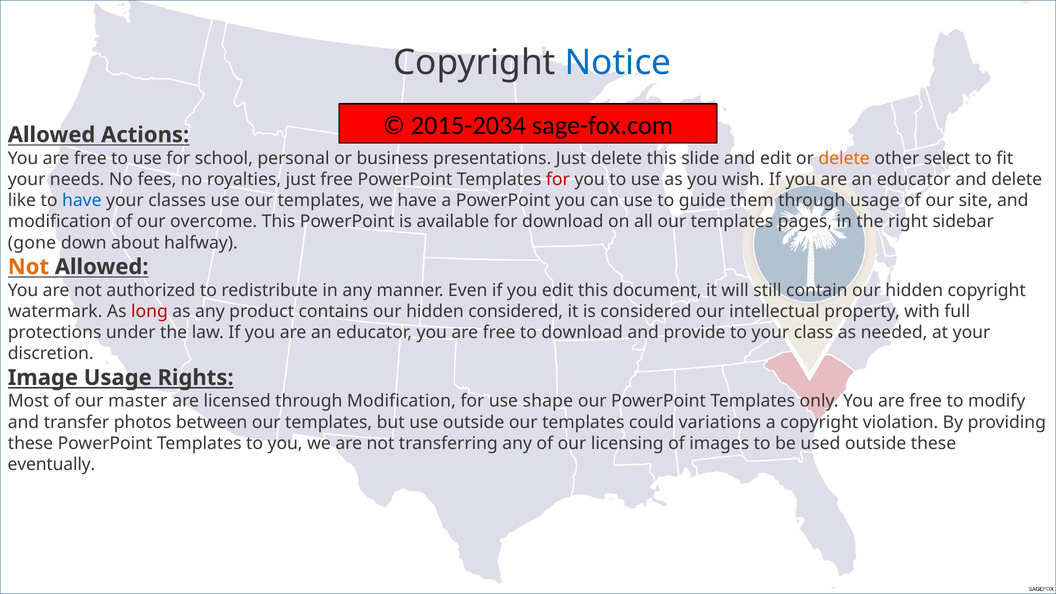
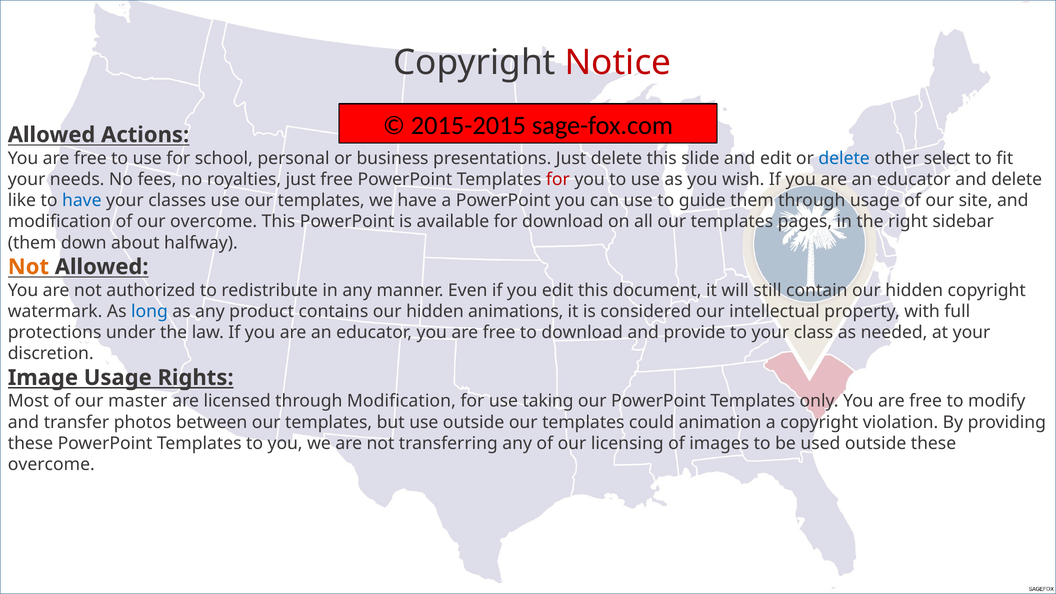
Notice colour: blue -> red
2015-2034: 2015-2034 -> 2015-2015
delete at (844, 158) colour: orange -> blue
gone at (32, 243): gone -> them
long colour: red -> blue
hidden considered: considered -> animations
shape: shape -> taking
variations: variations -> animation
eventually at (51, 464): eventually -> overcome
